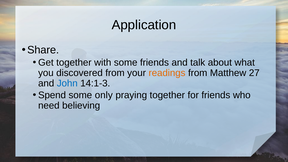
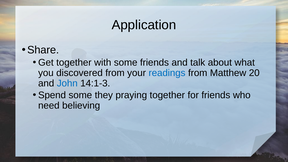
readings colour: orange -> blue
27: 27 -> 20
only: only -> they
